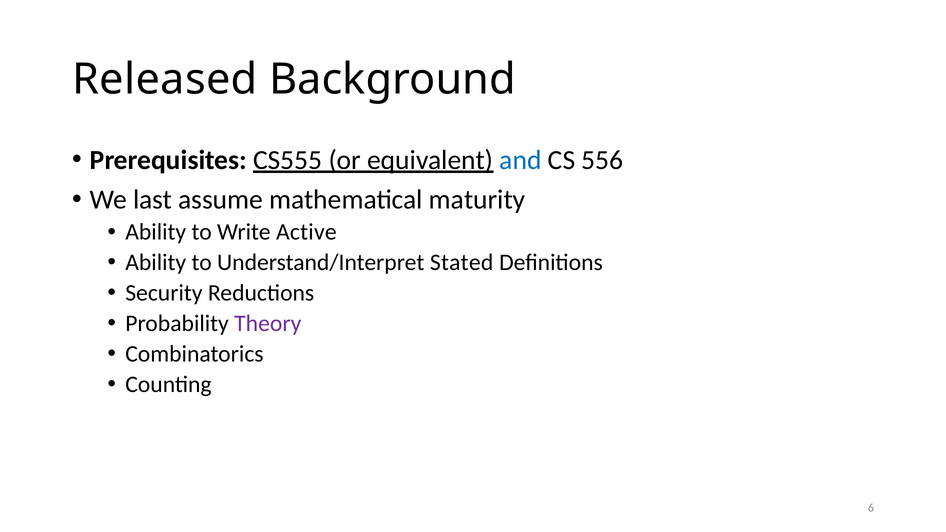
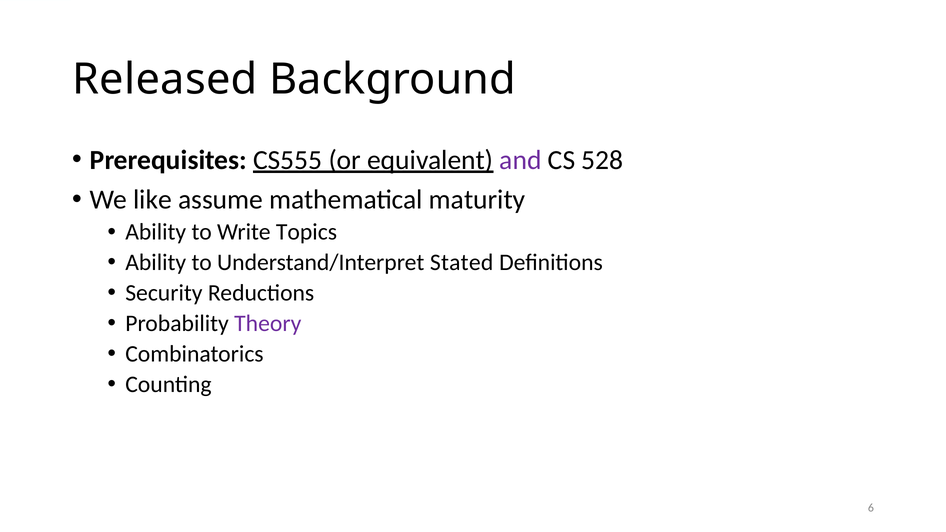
and colour: blue -> purple
556: 556 -> 528
last: last -> like
Active: Active -> Topics
